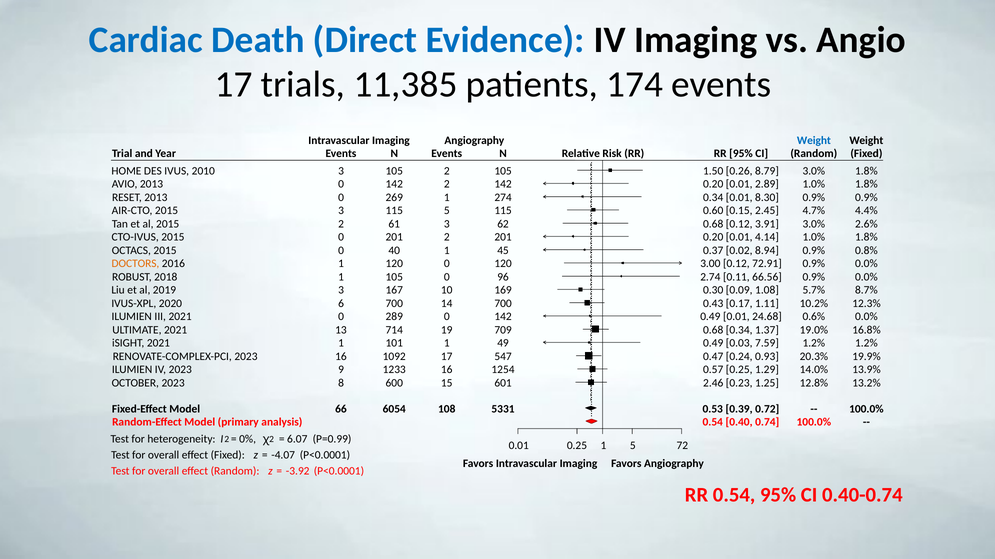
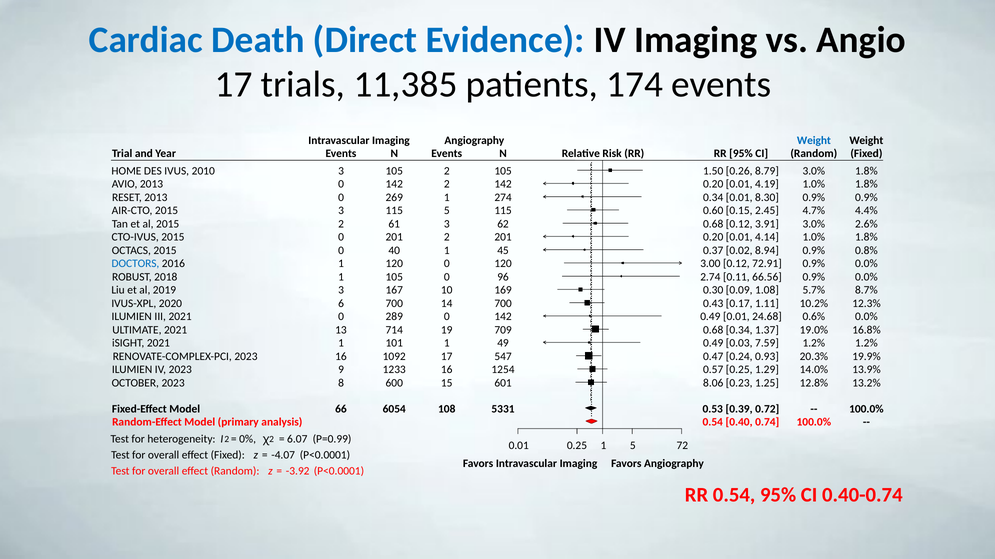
2.89: 2.89 -> 4.19
DOCTORS colour: orange -> blue
2.46: 2.46 -> 8.06
